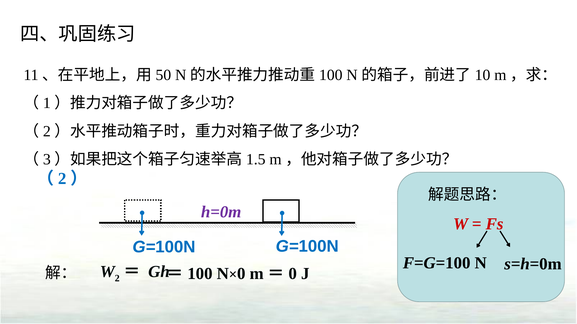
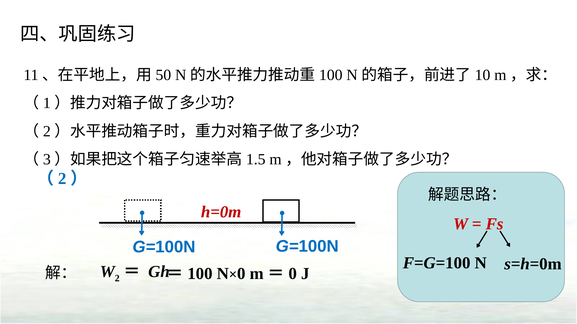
h=0m colour: purple -> red
